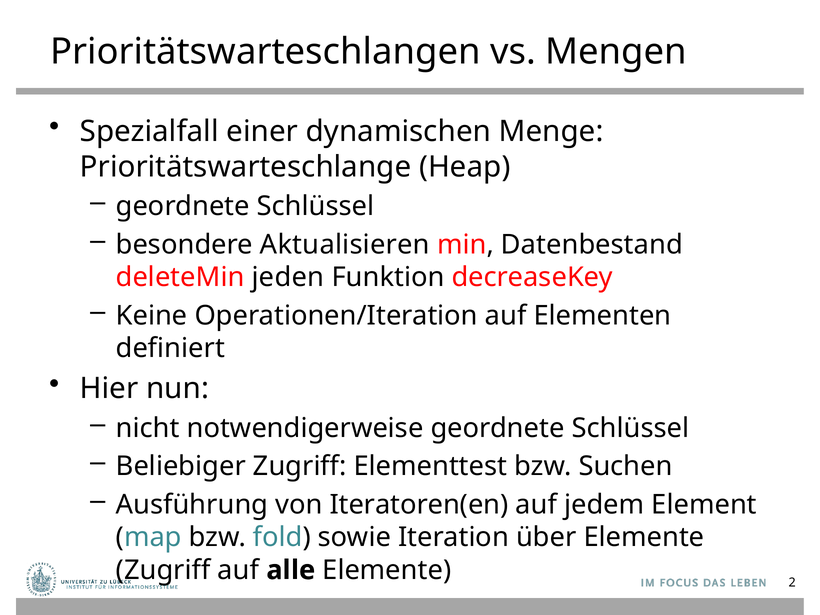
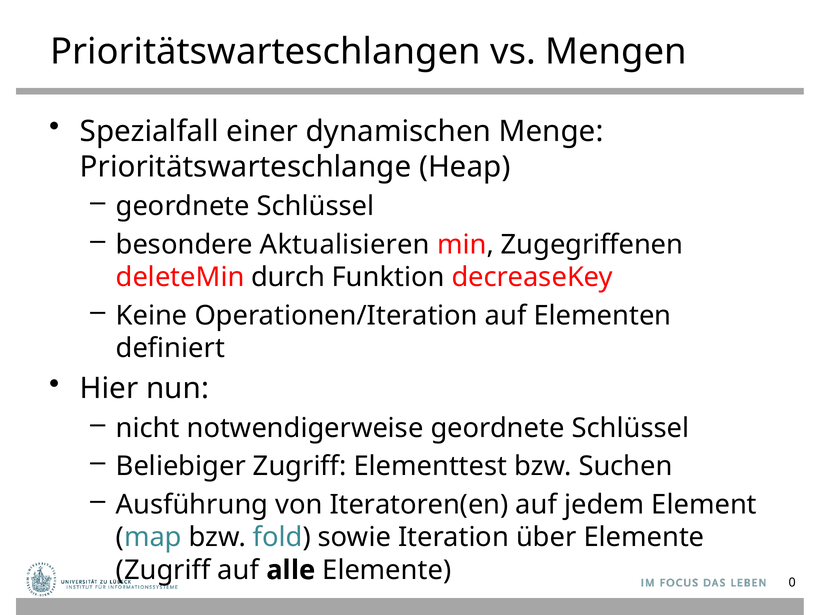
Datenbestand: Datenbestand -> Zugegriffenen
jeden: jeden -> durch
2: 2 -> 0
